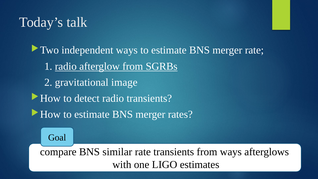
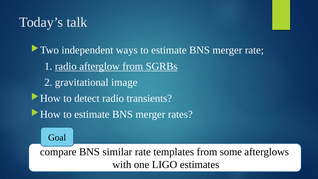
rate transients: transients -> templates
from ways: ways -> some
